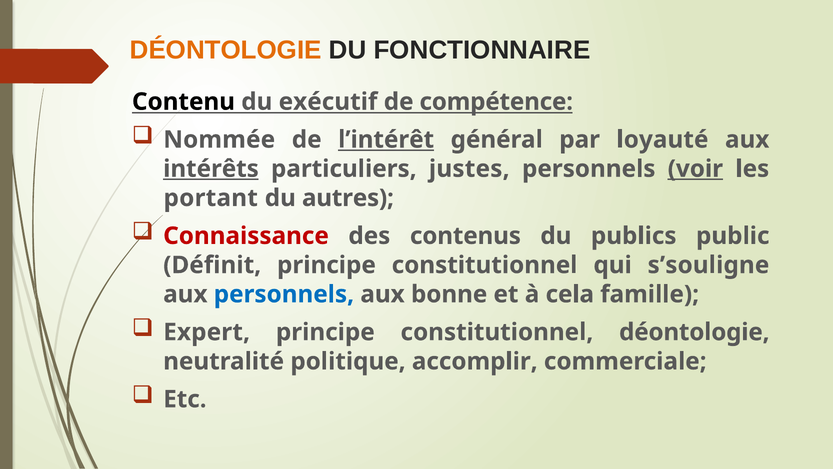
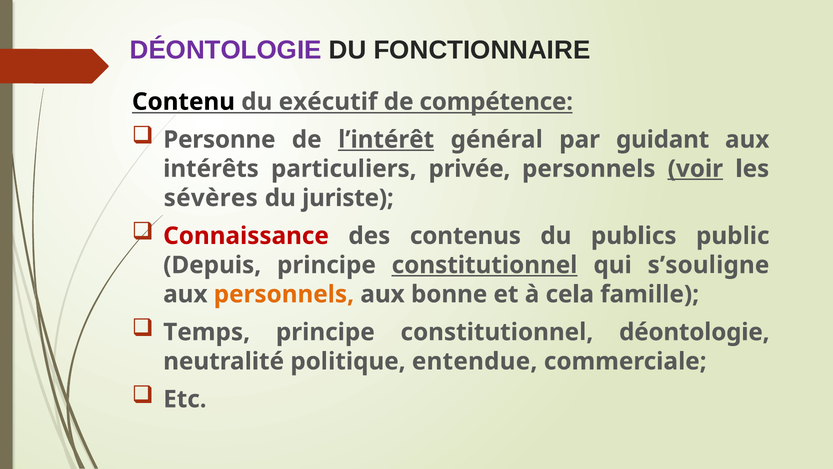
DÉONTOLOGIE at (226, 50) colour: orange -> purple
Nommée: Nommée -> Personne
loyauté: loyauté -> guidant
intérêts underline: present -> none
justes: justes -> privée
portant: portant -> sévères
autres: autres -> juriste
Définit: Définit -> Depuis
constitutionnel at (485, 265) underline: none -> present
personnels at (284, 294) colour: blue -> orange
Expert: Expert -> Temps
accomplir: accomplir -> entendue
